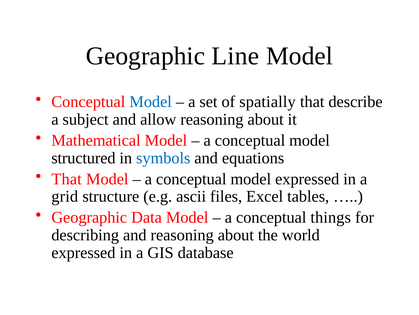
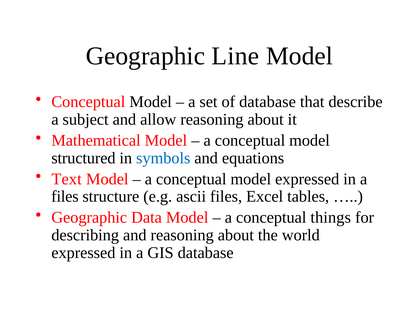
Model at (151, 102) colour: blue -> black
of spatially: spatially -> database
That at (67, 179): That -> Text
grid at (65, 196): grid -> files
